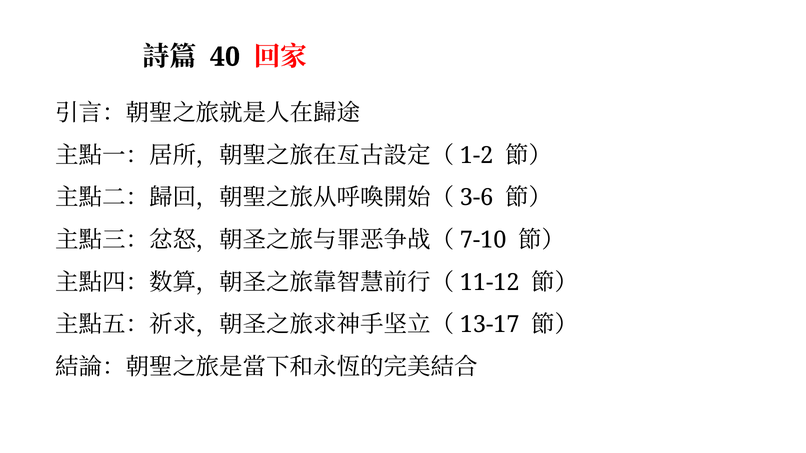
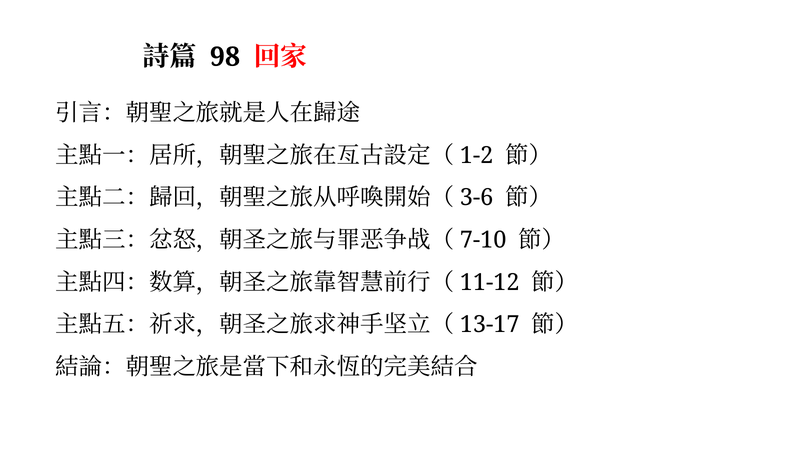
40: 40 -> 98
